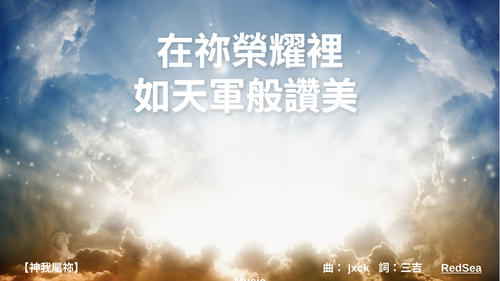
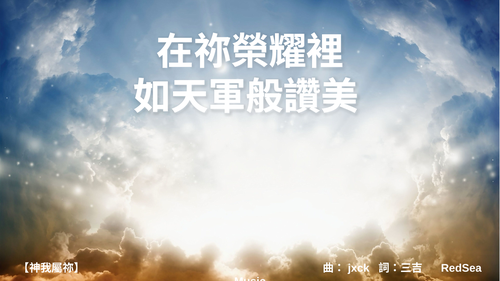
RedSea underline: present -> none
